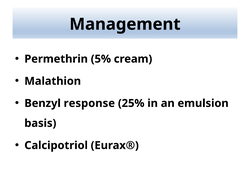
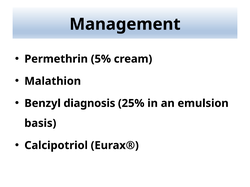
response: response -> diagnosis
